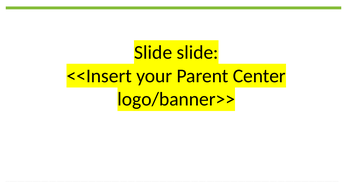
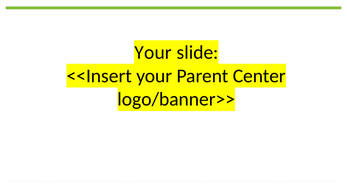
Slide at (153, 53): Slide -> Your
